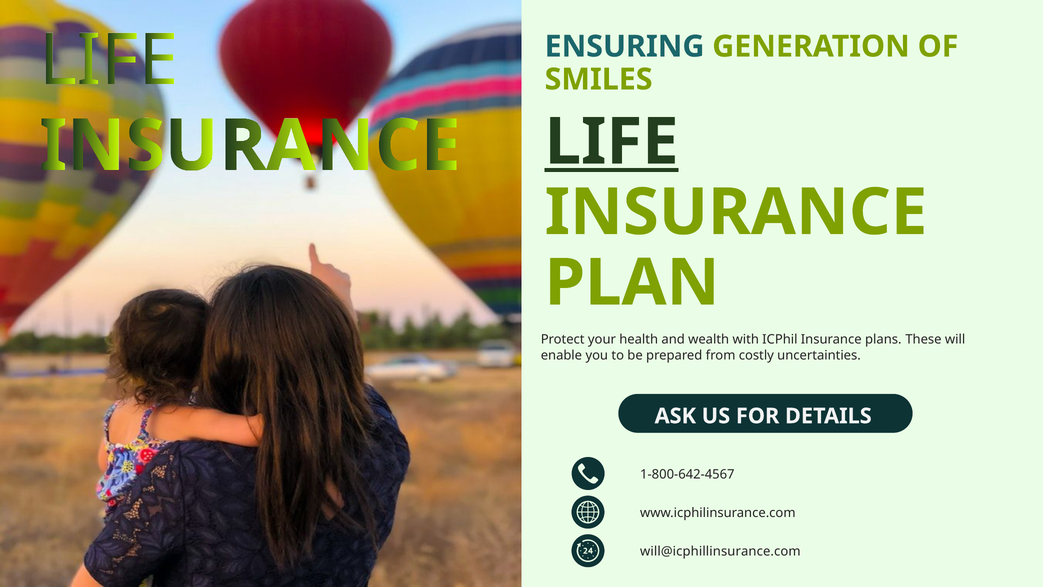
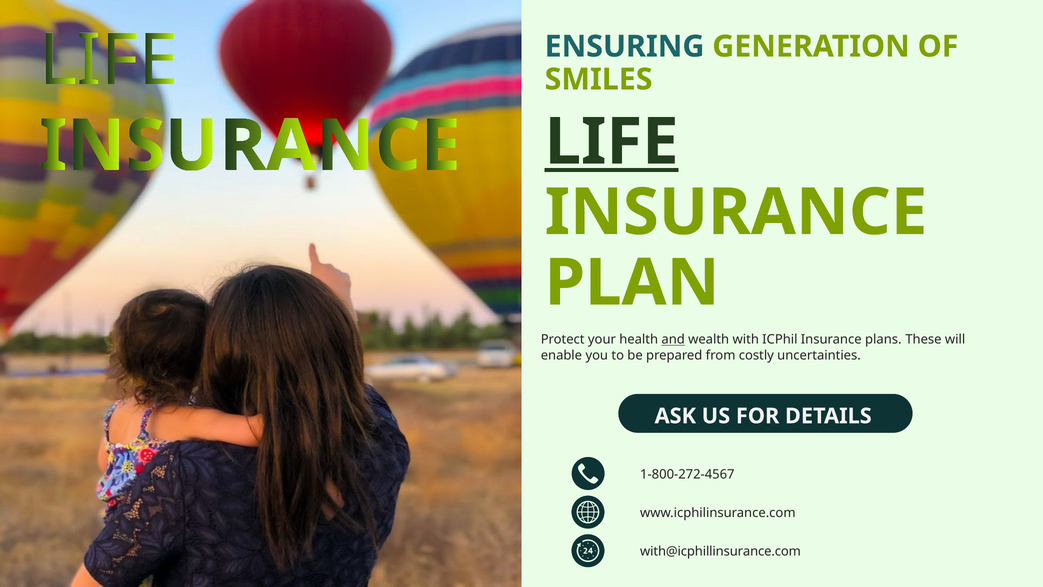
and underline: none -> present
1-800-642-4567: 1-800-642-4567 -> 1-800-272-4567
will@icphillinsurance.com: will@icphillinsurance.com -> with@icphillinsurance.com
